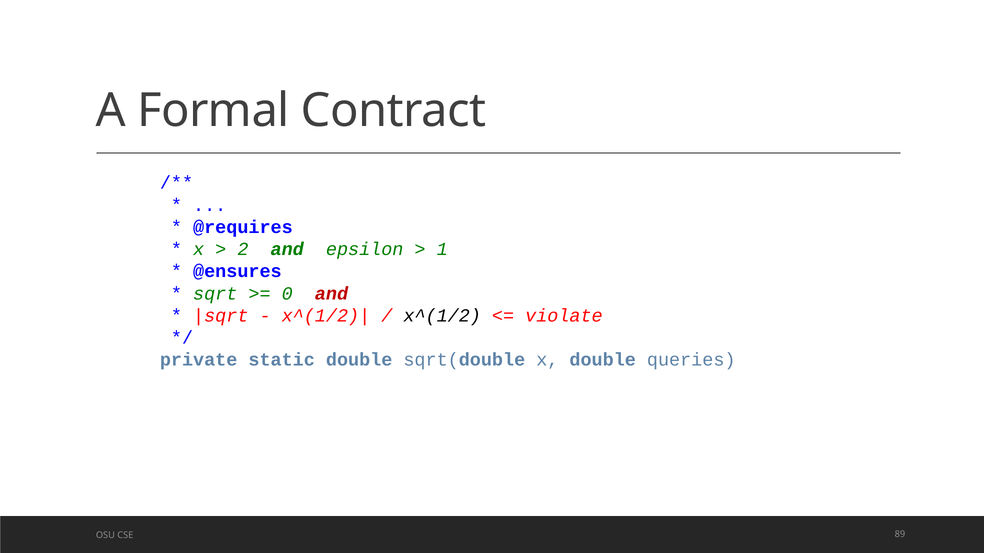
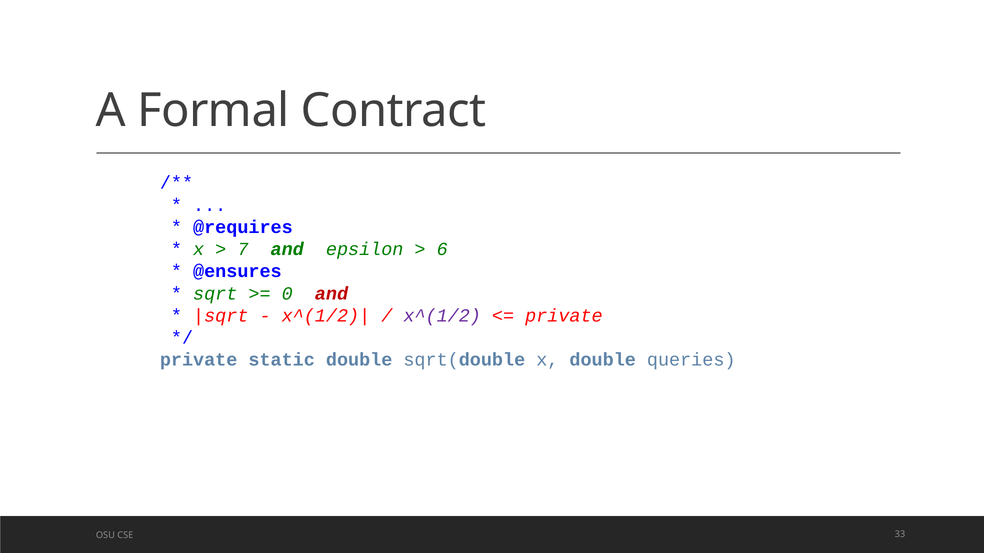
2: 2 -> 7
1: 1 -> 6
x^(1/2 colour: black -> purple
violate at (564, 316): violate -> private
89: 89 -> 33
